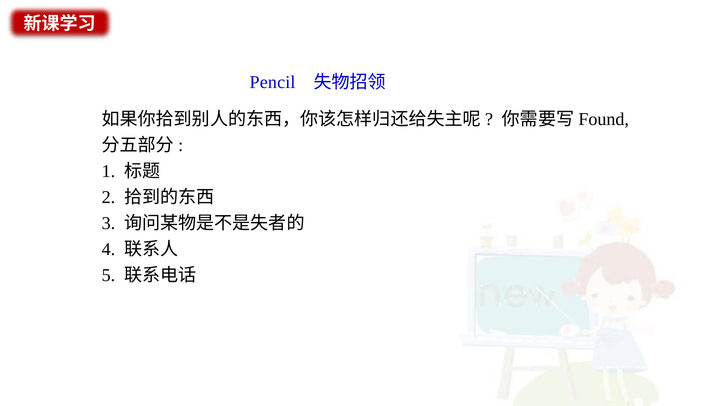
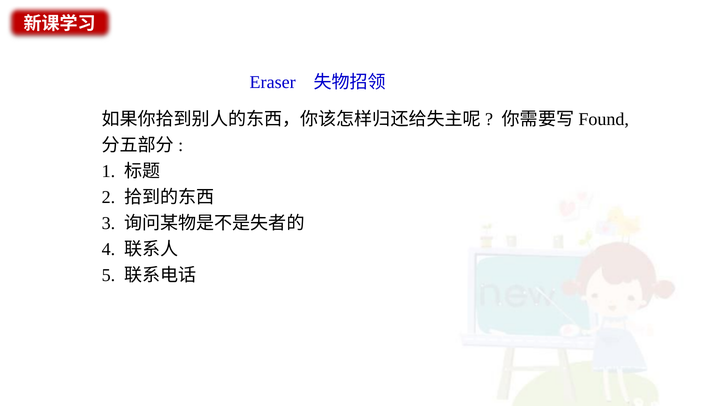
Pencil: Pencil -> Eraser
